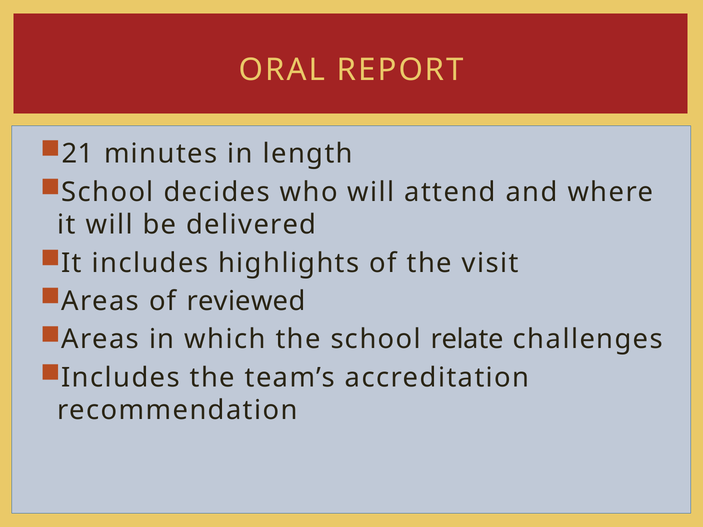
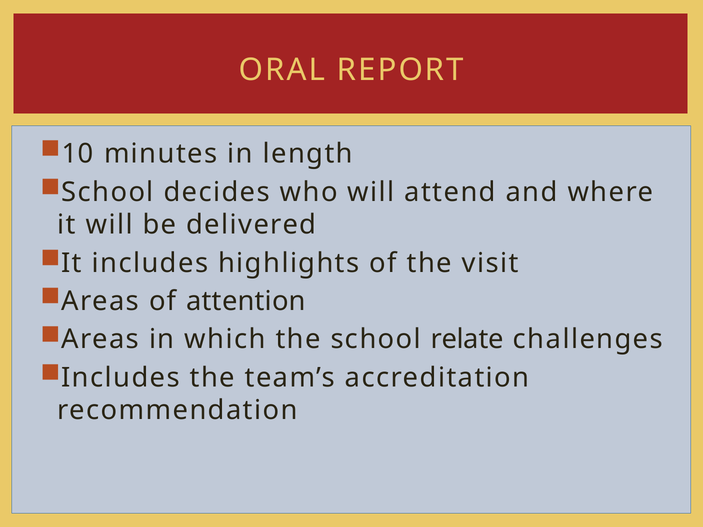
21: 21 -> 10
reviewed: reviewed -> attention
